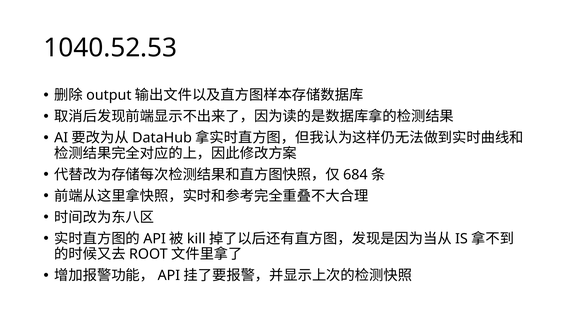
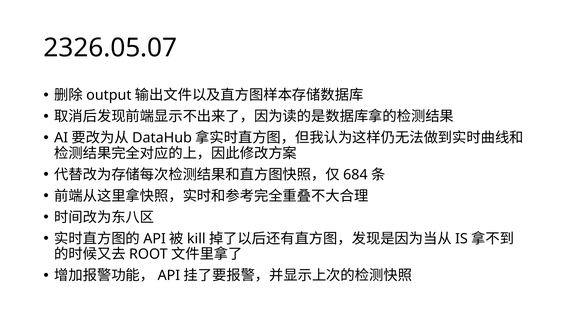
1040.52.53: 1040.52.53 -> 2326.05.07
